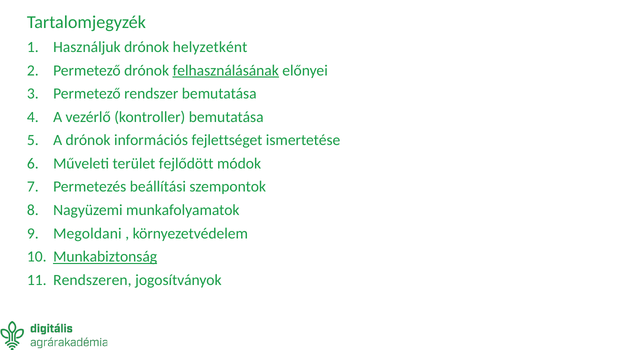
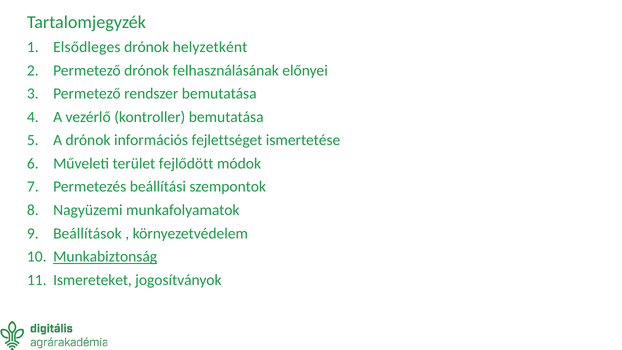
Használjuk: Használjuk -> Elsődleges
felhasználásának underline: present -> none
Megoldani: Megoldani -> Beállítások
Rendszeren: Rendszeren -> Ismereteket
